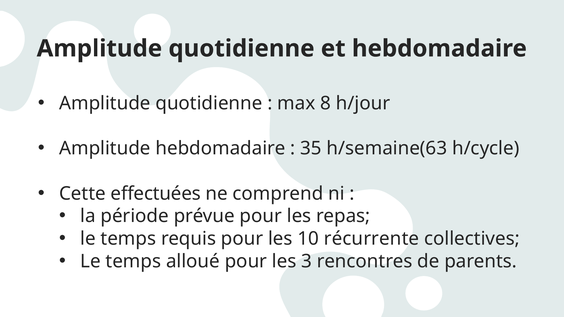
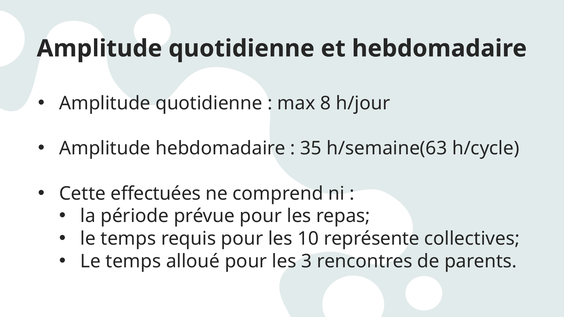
récurrente: récurrente -> représente
